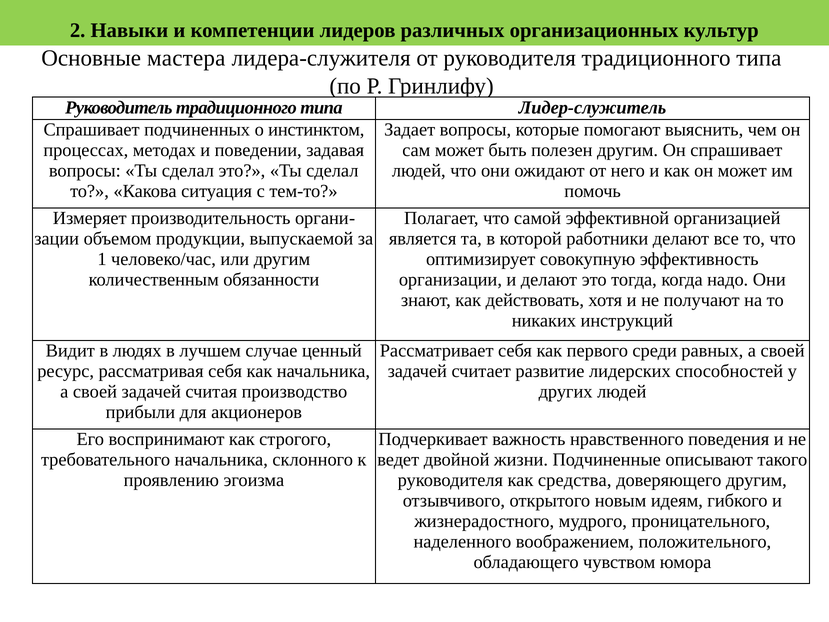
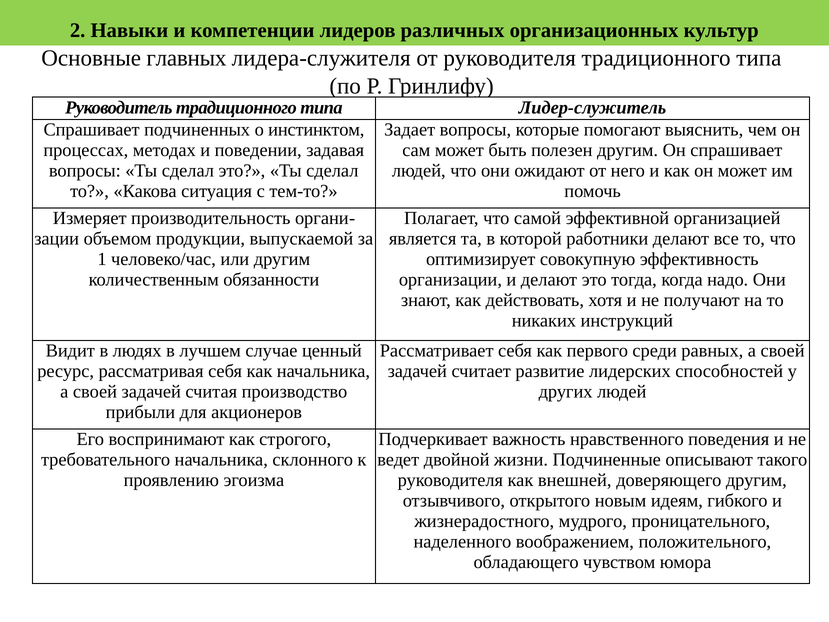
мастера: мастера -> главных
средства: средства -> внешней
